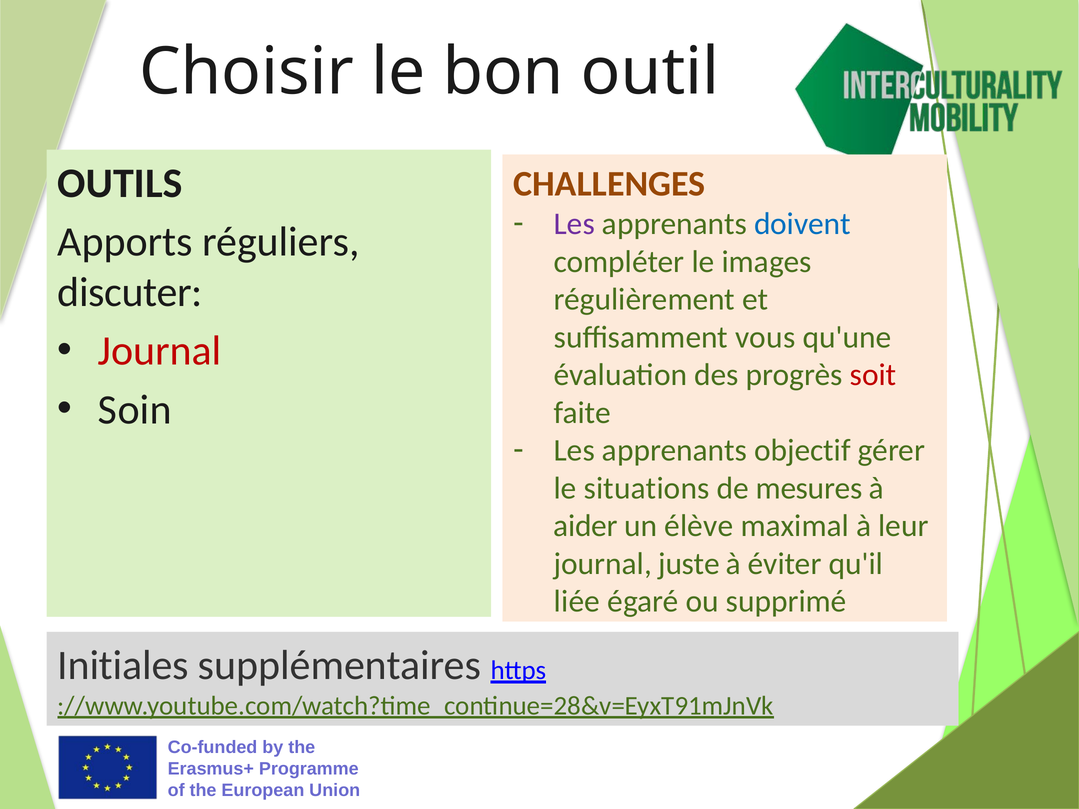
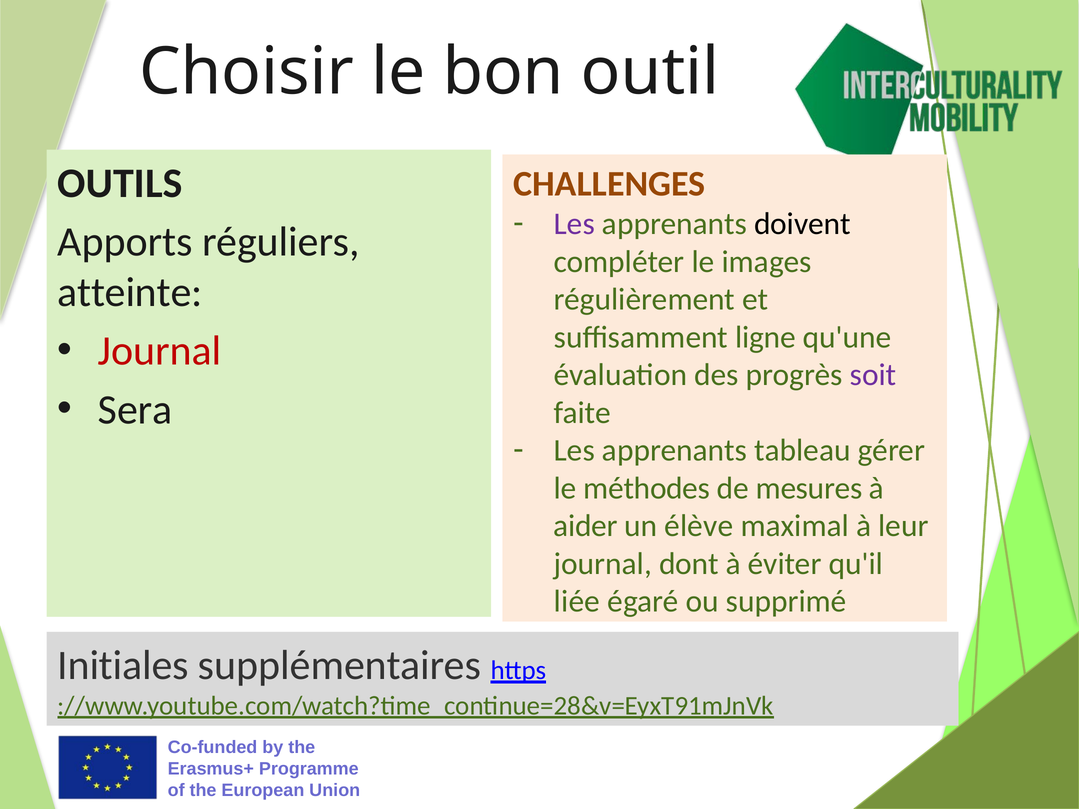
doivent colour: blue -> black
discuter: discuter -> atteinte
vous: vous -> ligne
soit colour: red -> purple
Soin: Soin -> Sera
objectif: objectif -> tableau
situations: situations -> méthodes
juste: juste -> dont
